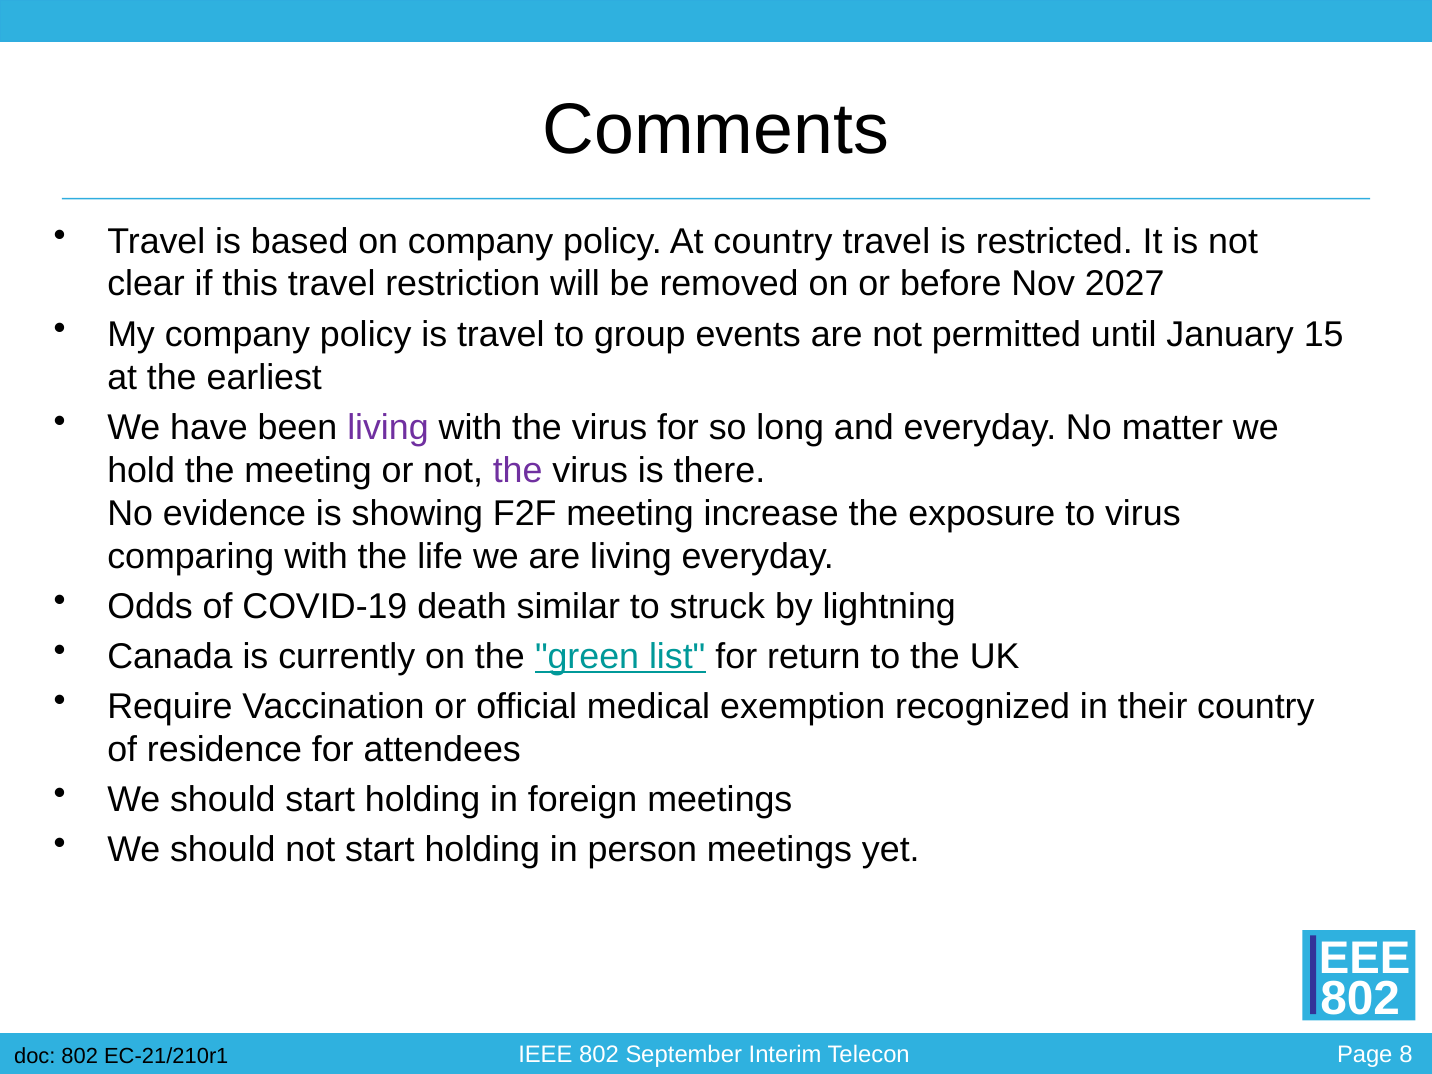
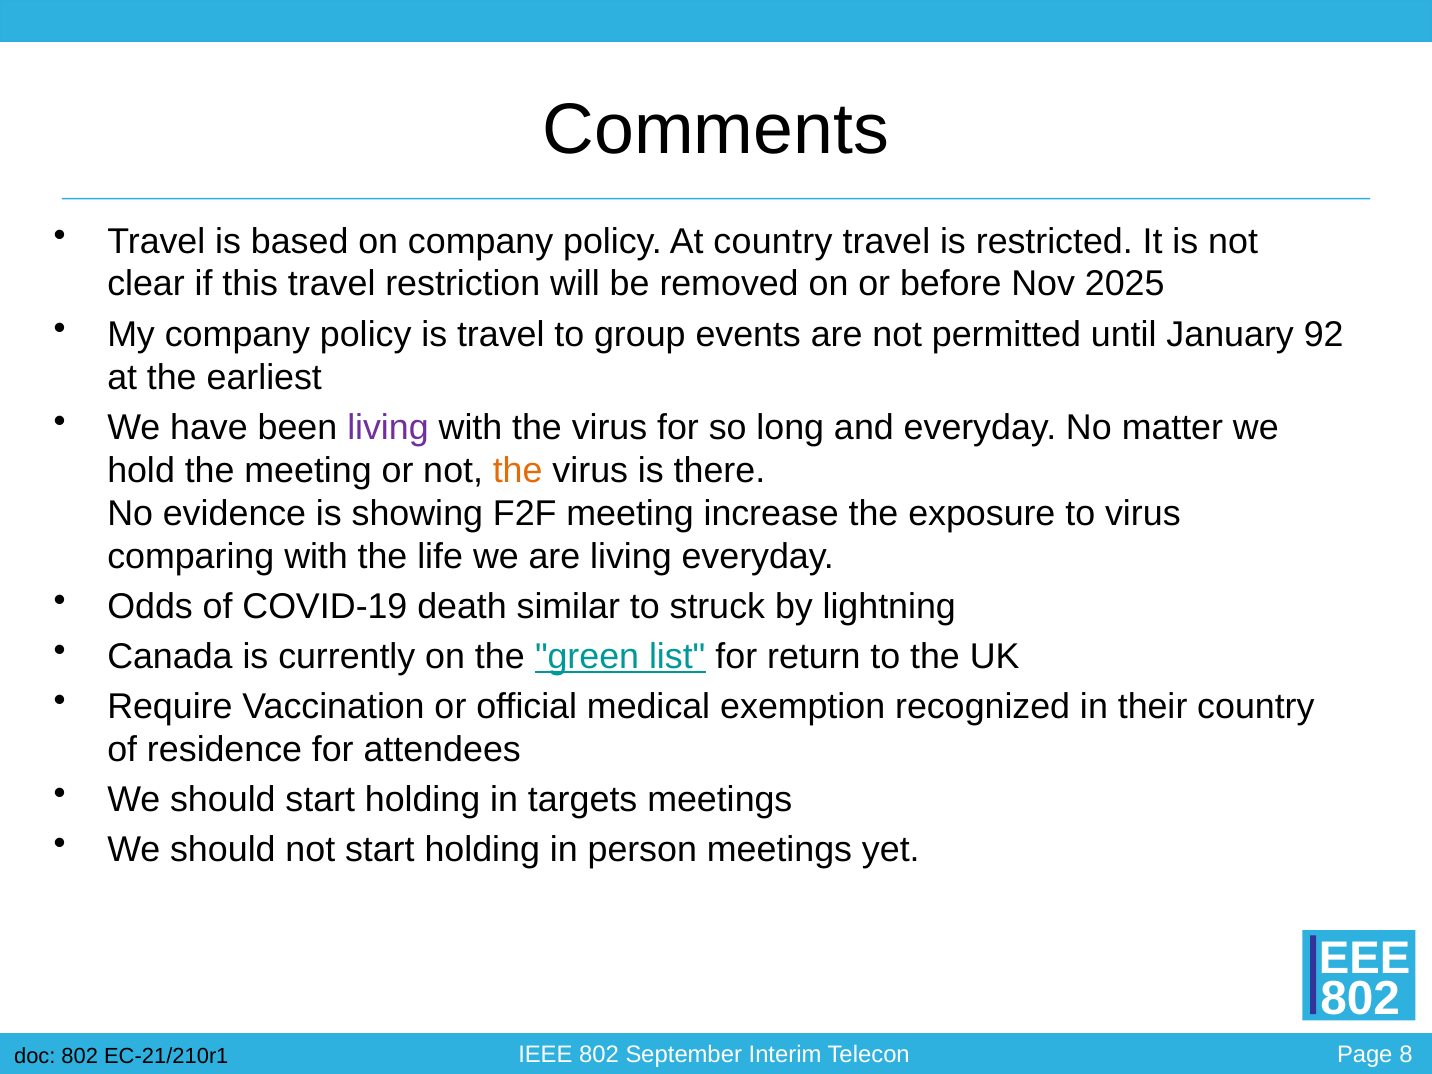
2027: 2027 -> 2025
15: 15 -> 92
the at (518, 470) colour: purple -> orange
foreign: foreign -> targets
